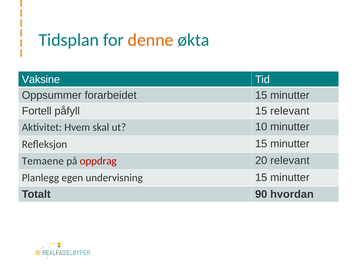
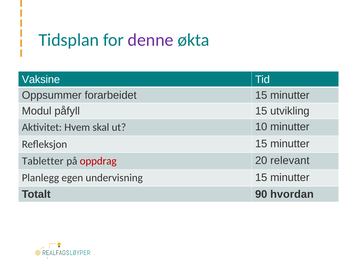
denne colour: orange -> purple
Fortell: Fortell -> Modul
15 relevant: relevant -> utvikling
Temaene: Temaene -> Tabletter
